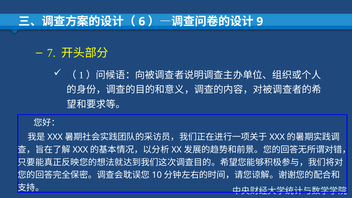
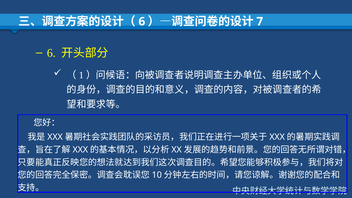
9: 9 -> 7
7 at (51, 53): 7 -> 6
